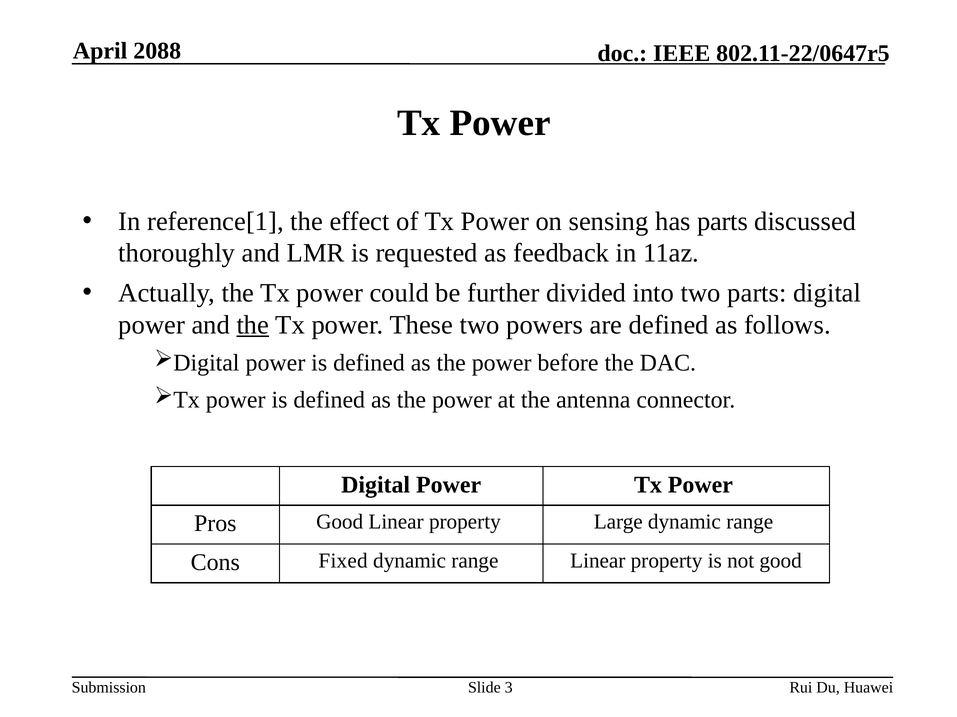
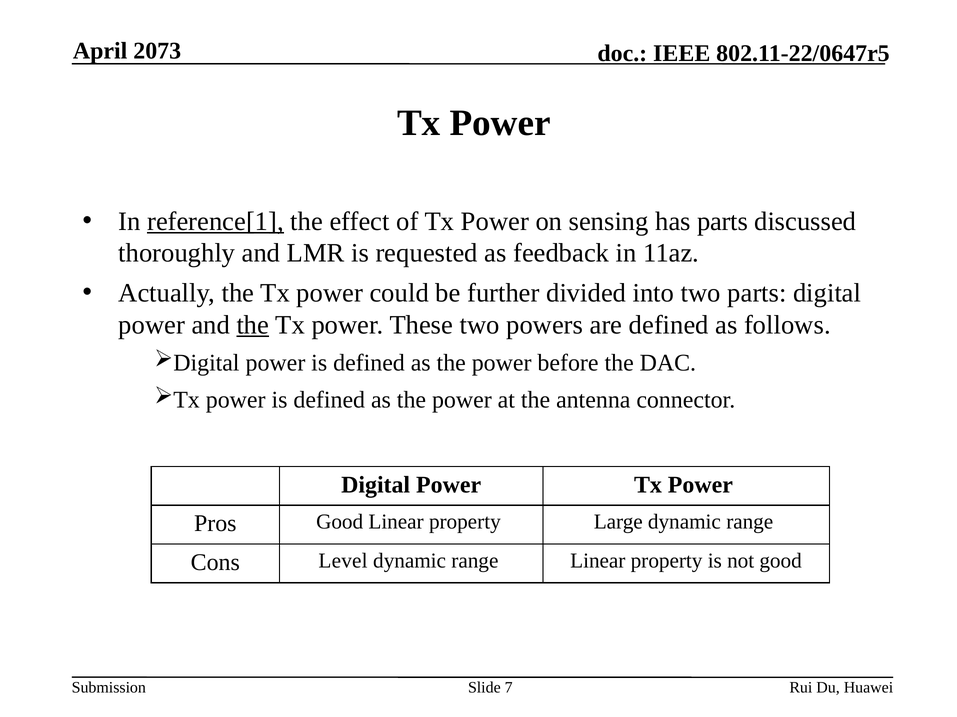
2088: 2088 -> 2073
reference[1 underline: none -> present
Fixed: Fixed -> Level
3: 3 -> 7
